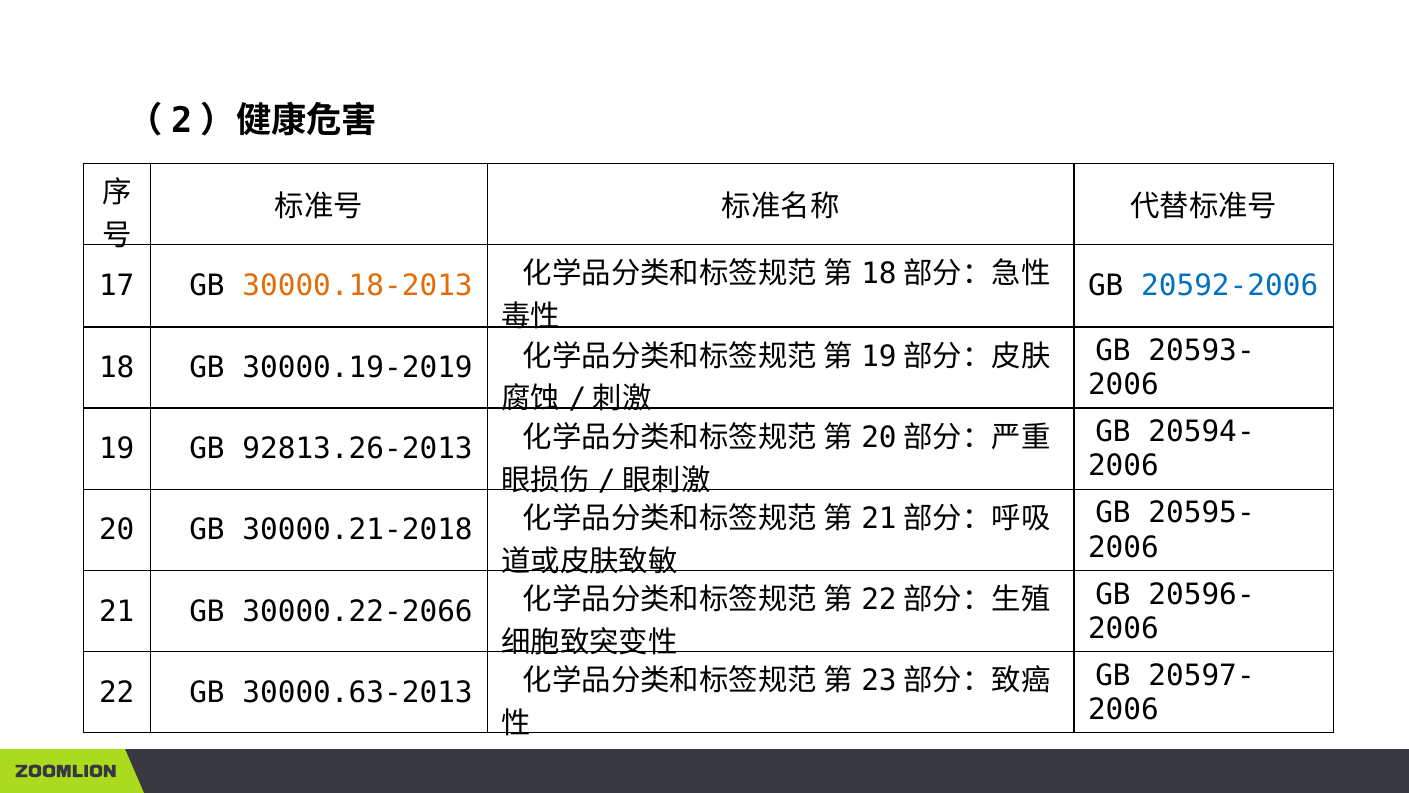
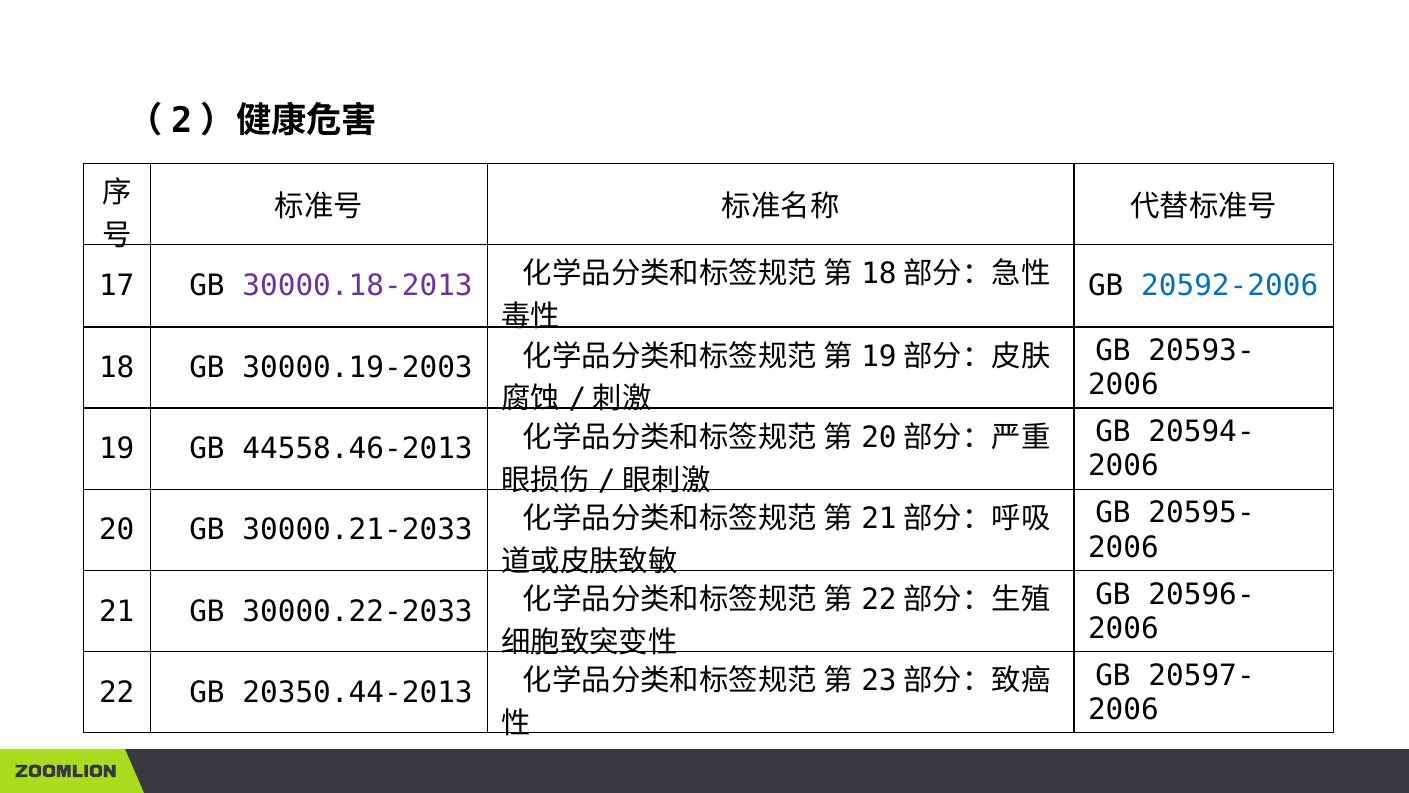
30000.18-2013 colour: orange -> purple
30000.19-2019: 30000.19-2019 -> 30000.19-2003
92813.26-2013: 92813.26-2013 -> 44558.46-2013
30000.21-2018: 30000.21-2018 -> 30000.21-2033
30000.22-2066: 30000.22-2066 -> 30000.22-2033
30000.63-2013: 30000.63-2013 -> 20350.44-2013
